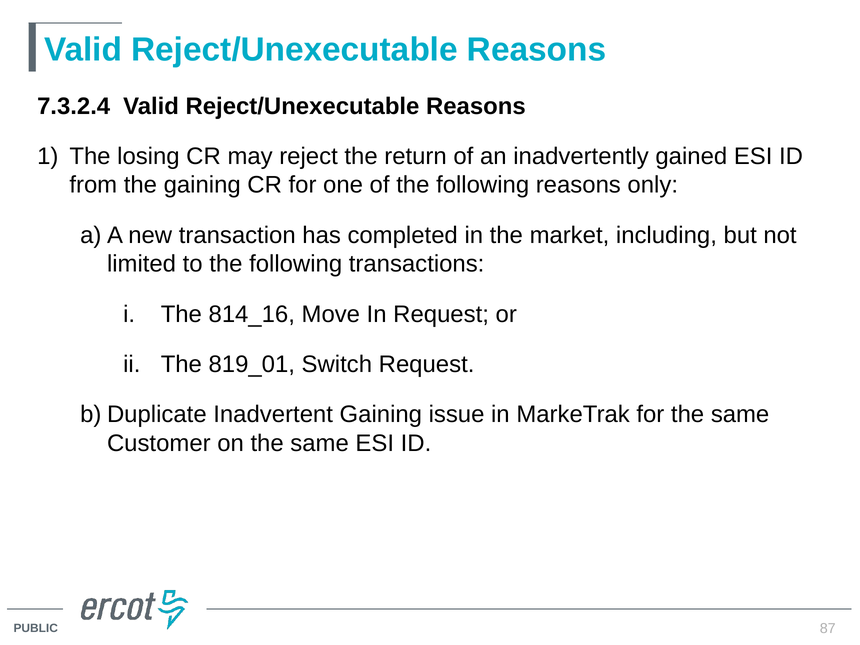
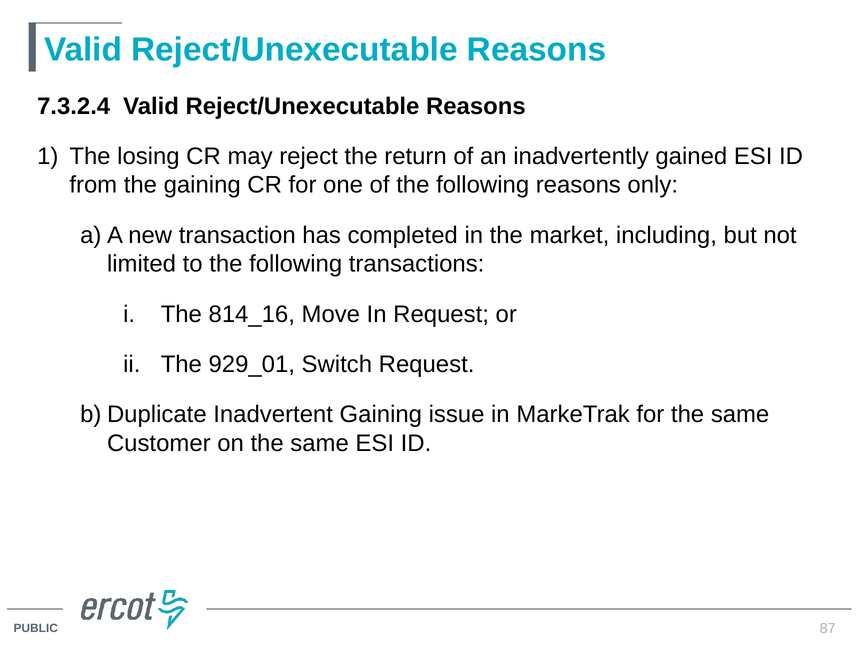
819_01: 819_01 -> 929_01
